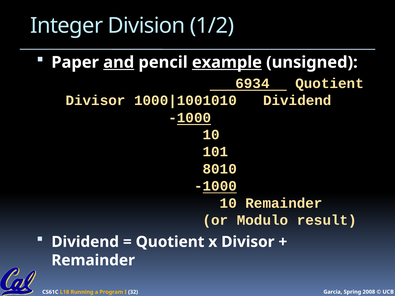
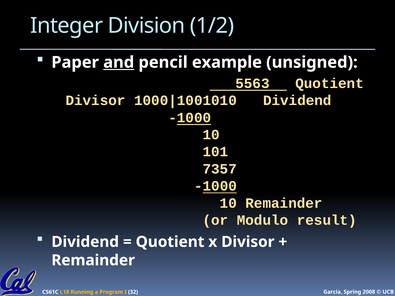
example underline: present -> none
6934: 6934 -> 5563
8010: 8010 -> 7357
